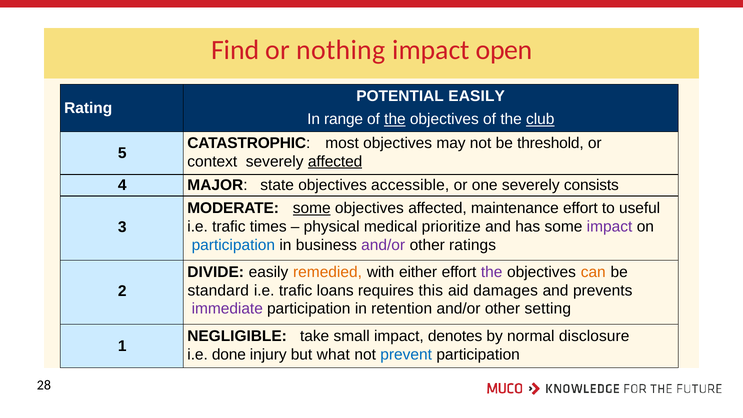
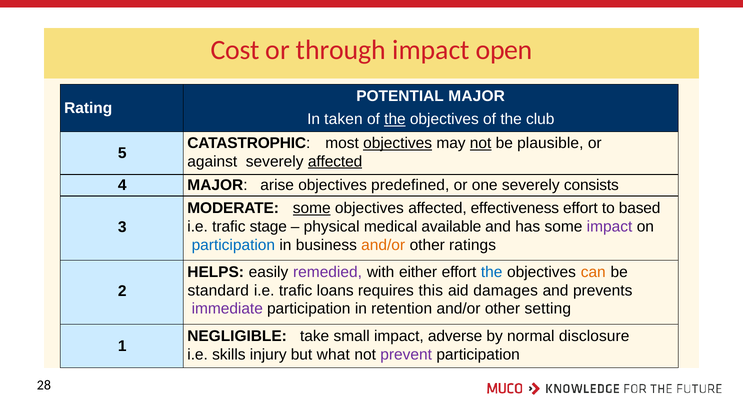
Find: Find -> Cost
nothing: nothing -> through
POTENTIAL EASILY: EASILY -> MAJOR
range: range -> taken
club underline: present -> none
objectives at (398, 143) underline: none -> present
not at (481, 143) underline: none -> present
threshold: threshold -> plausible
context: context -> against
state: state -> arise
accessible: accessible -> predefined
maintenance: maintenance -> effectiveness
useful: useful -> based
times: times -> stage
prioritize: prioritize -> available
and/or at (383, 245) colour: purple -> orange
DIVIDE: DIVIDE -> HELPS
remedied colour: orange -> purple
the at (492, 272) colour: purple -> blue
denotes: denotes -> adverse
done: done -> skills
prevent colour: blue -> purple
